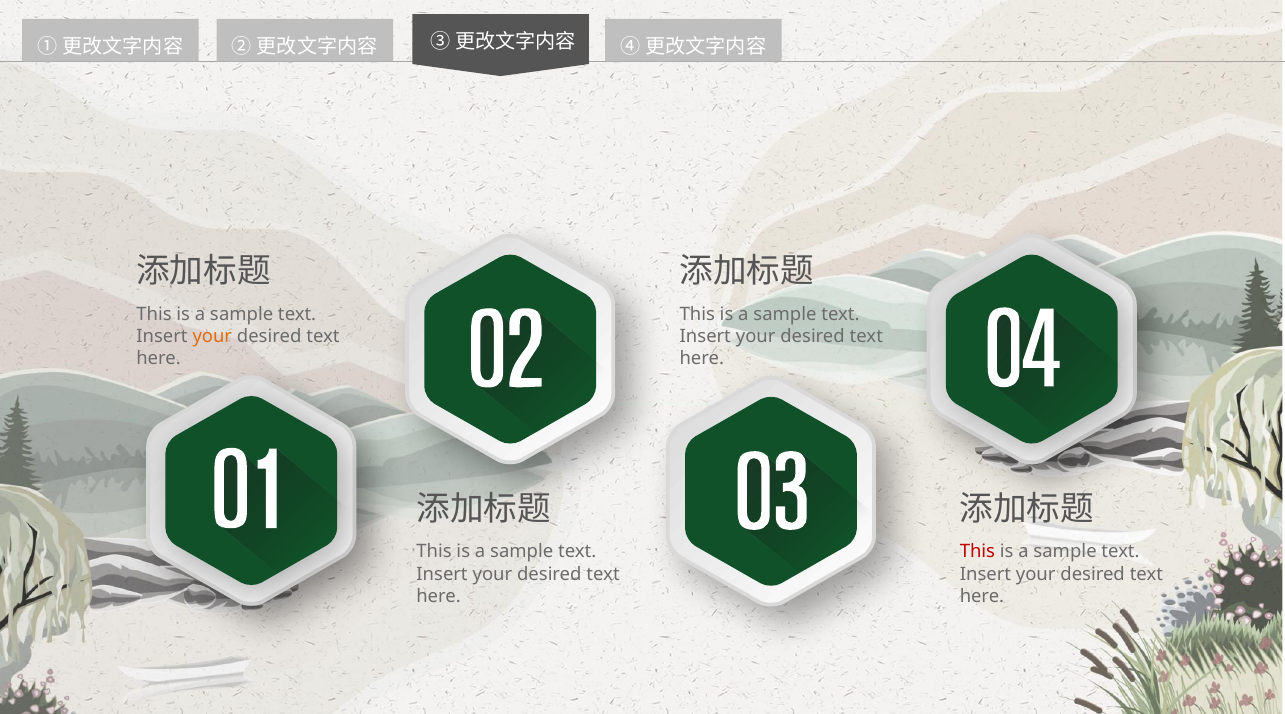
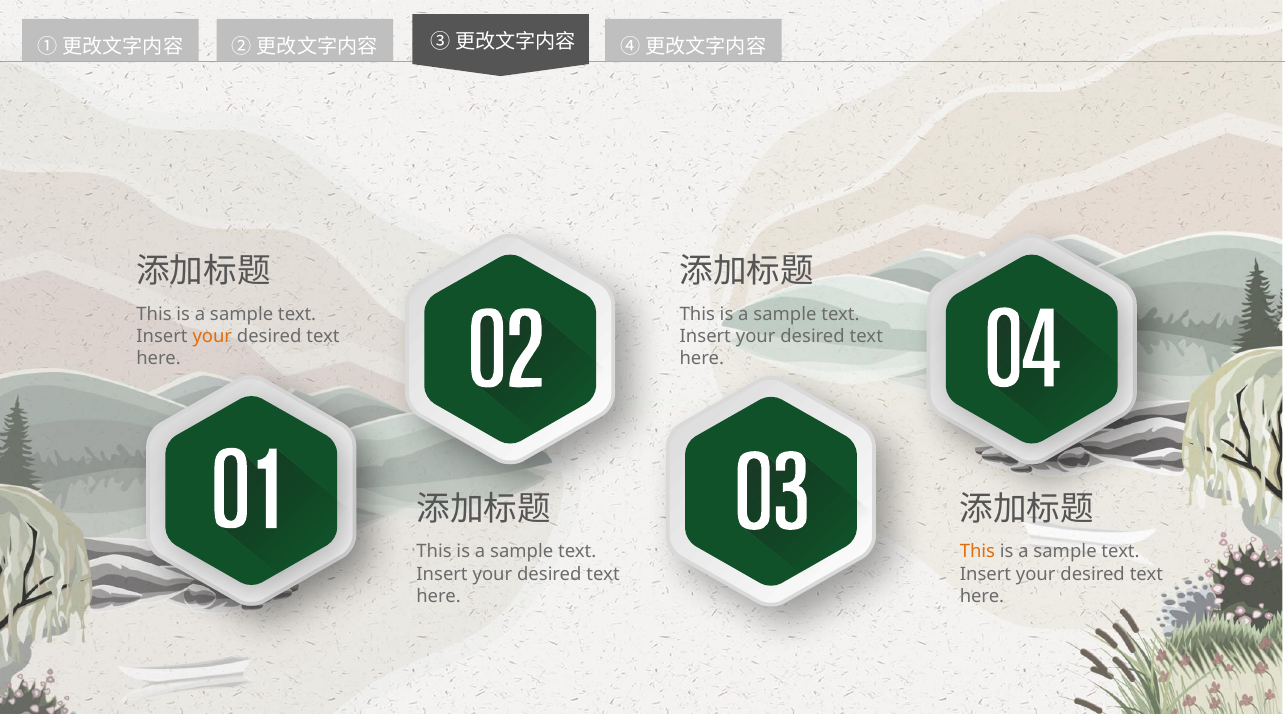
This at (977, 552) colour: red -> orange
